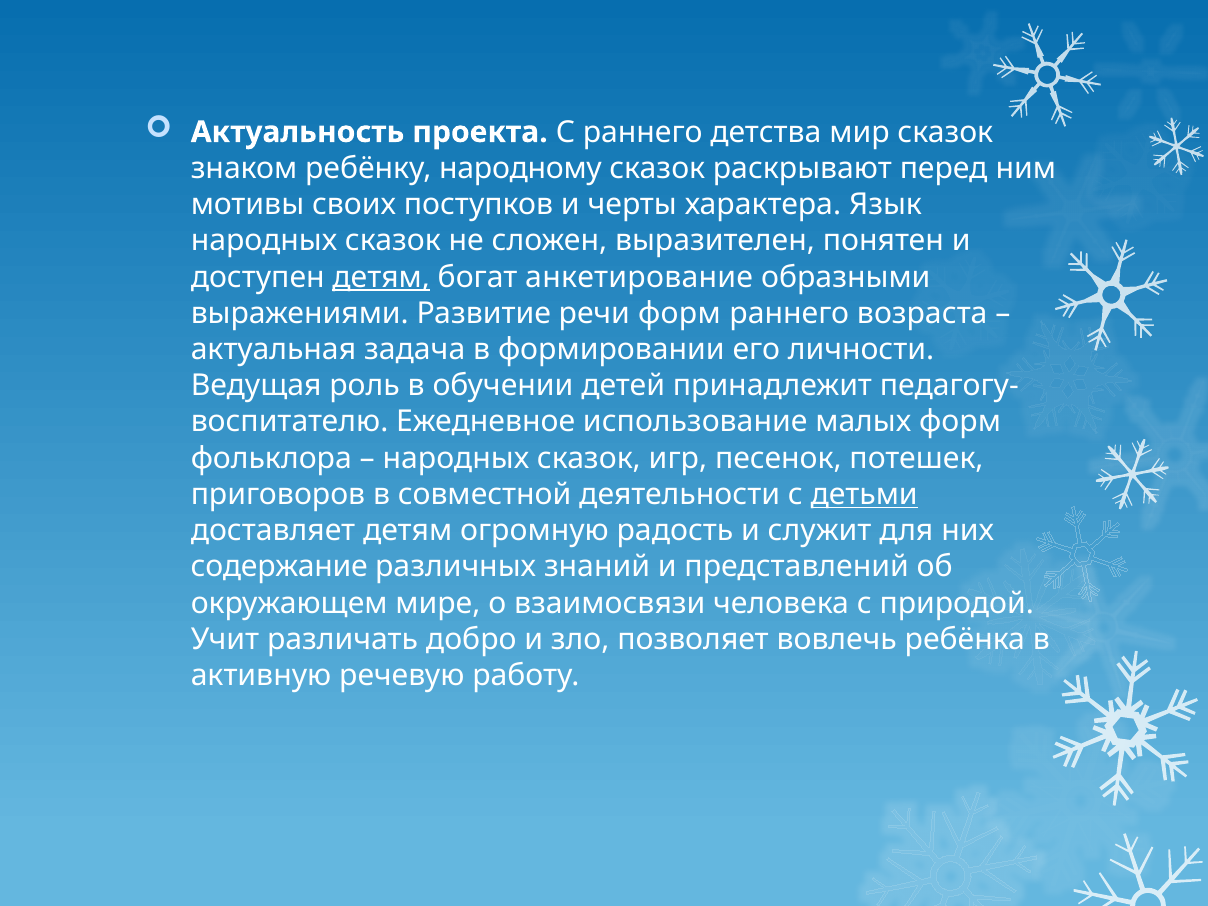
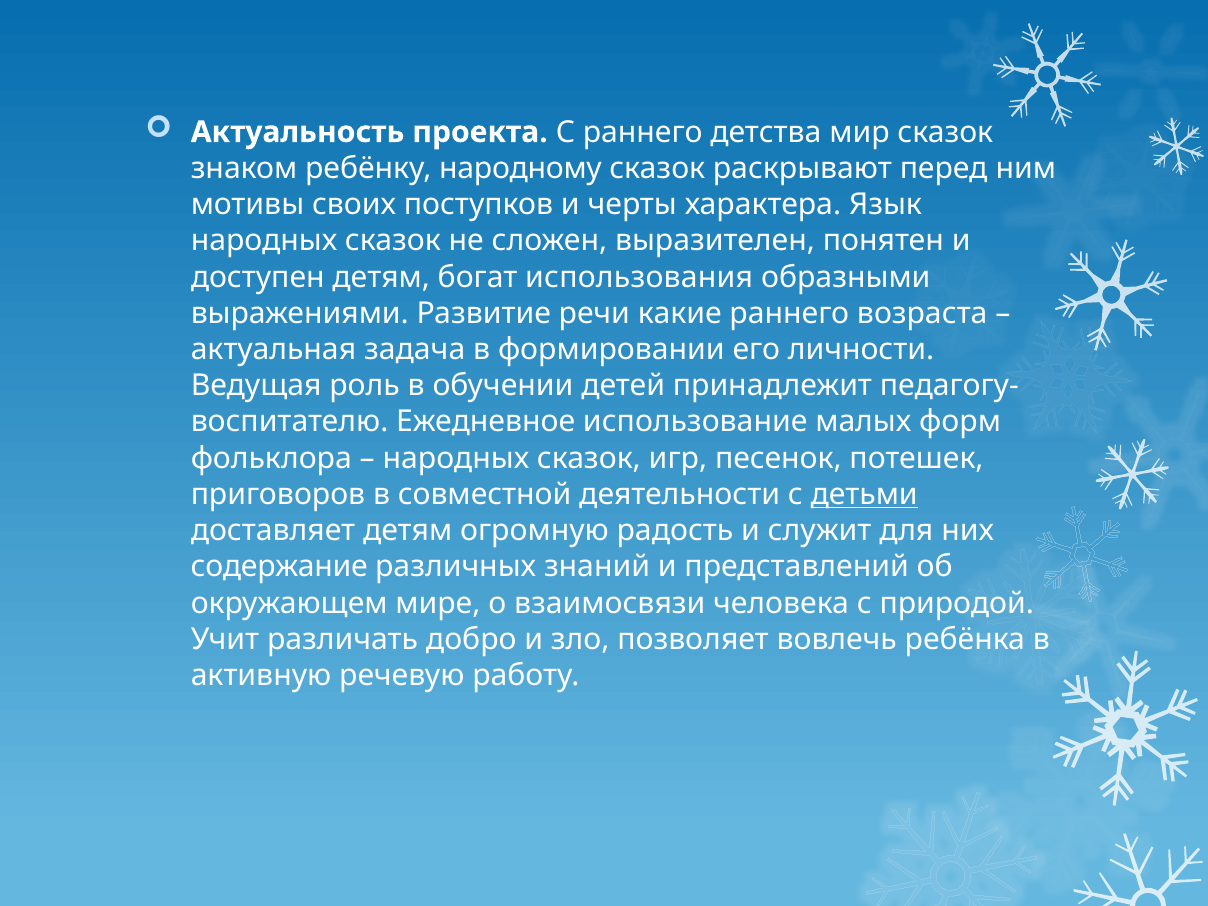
детям at (381, 277) underline: present -> none
анкетирование: анкетирование -> использования
речи форм: форм -> какие
